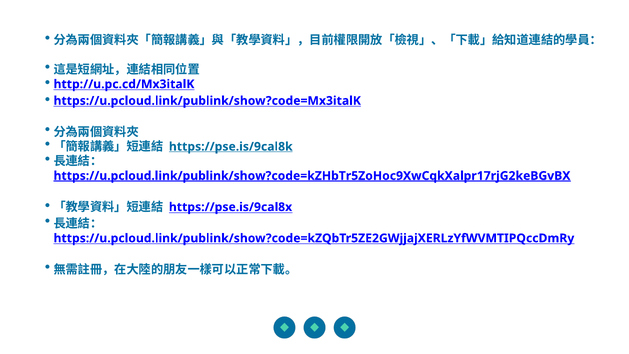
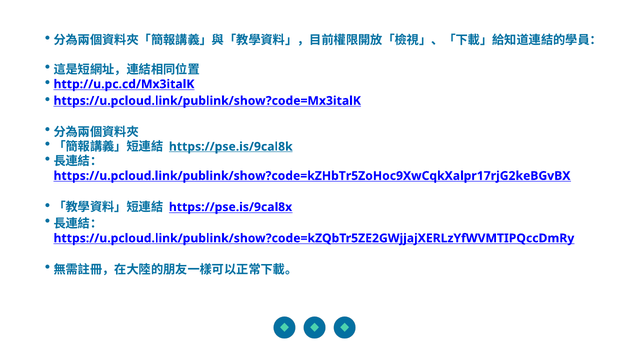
https://u.pcloud.link/publink/show?code=kZHbTr5ZoHoc9XwCqkXalpr17rjG2keBGvBX underline: present -> none
